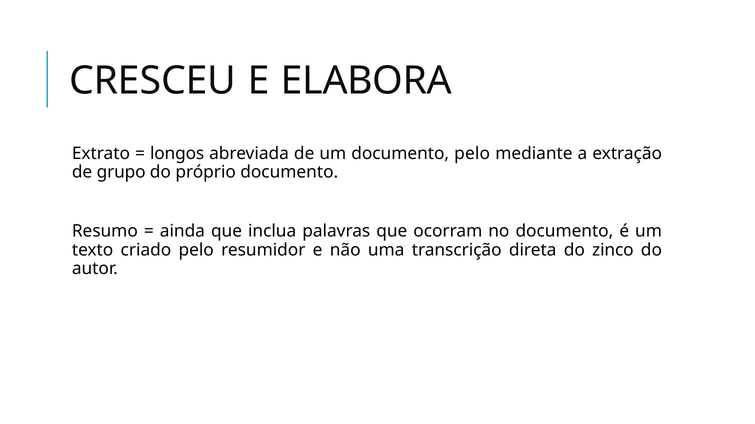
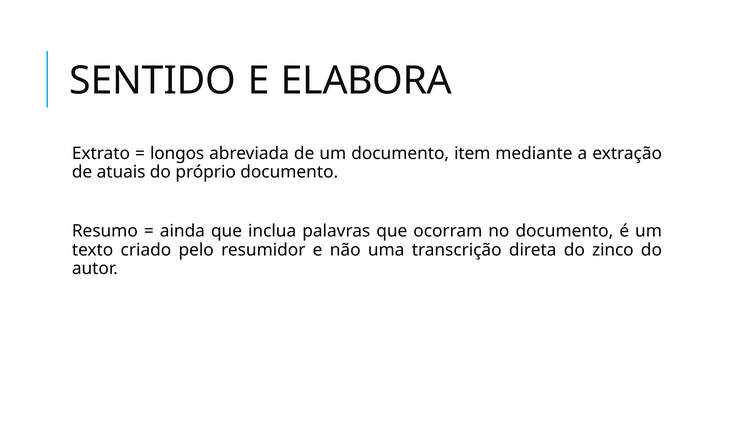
CRESCEU: CRESCEU -> SENTIDO
documento pelo: pelo -> item
grupo: grupo -> atuais
